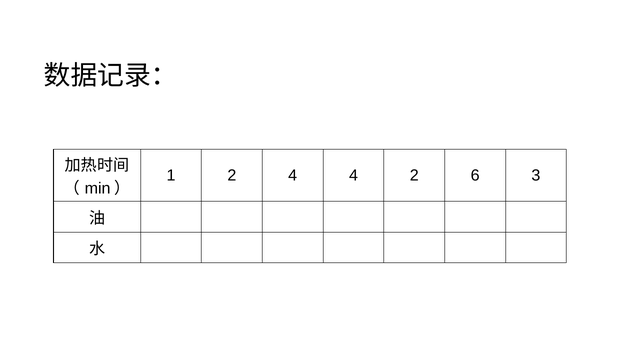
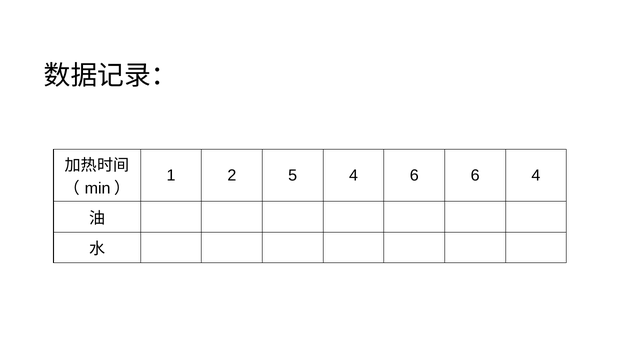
2 4: 4 -> 5
4 2: 2 -> 6
6 3: 3 -> 4
